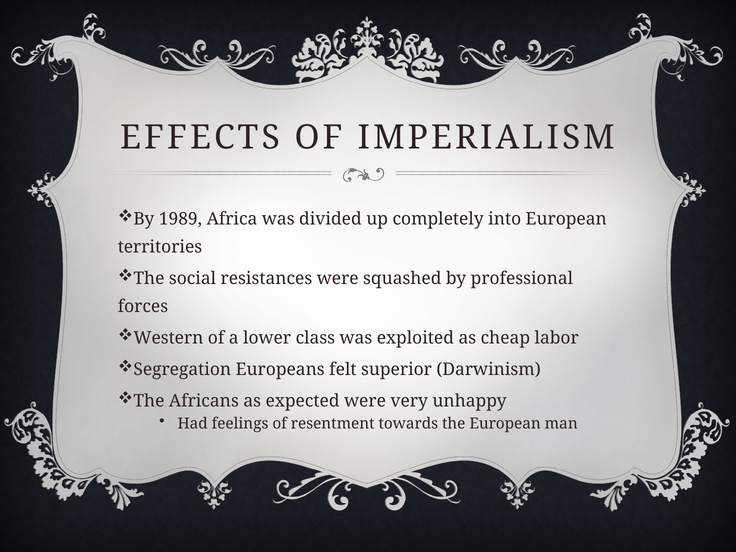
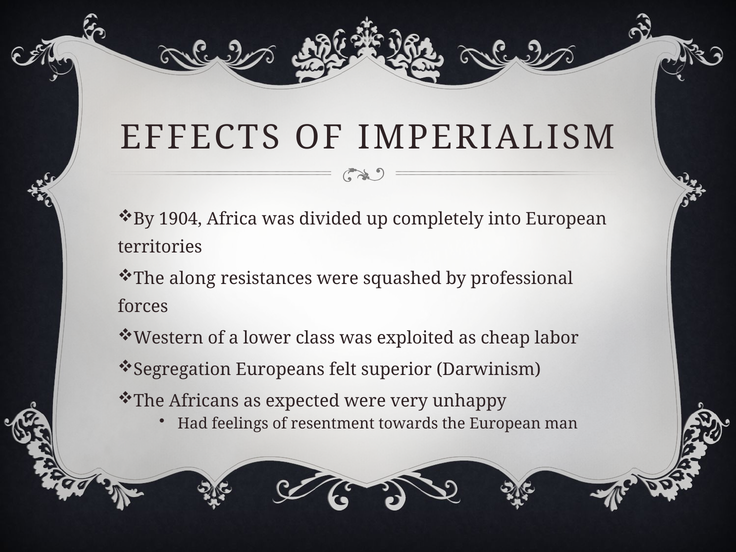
1989: 1989 -> 1904
social: social -> along
